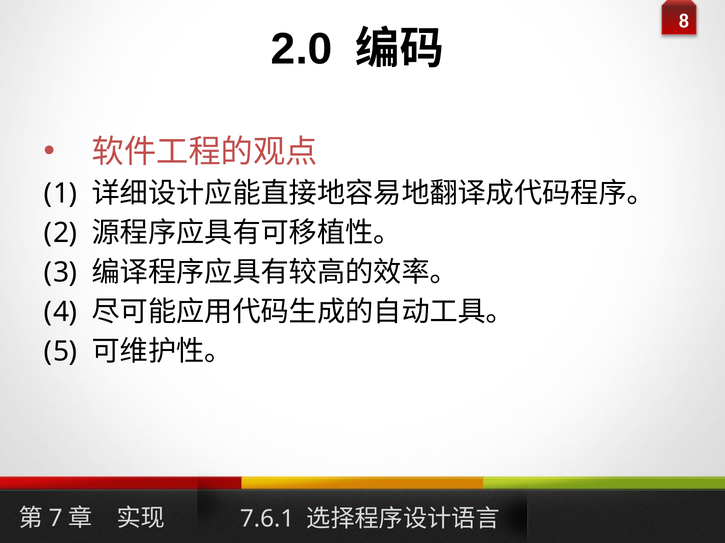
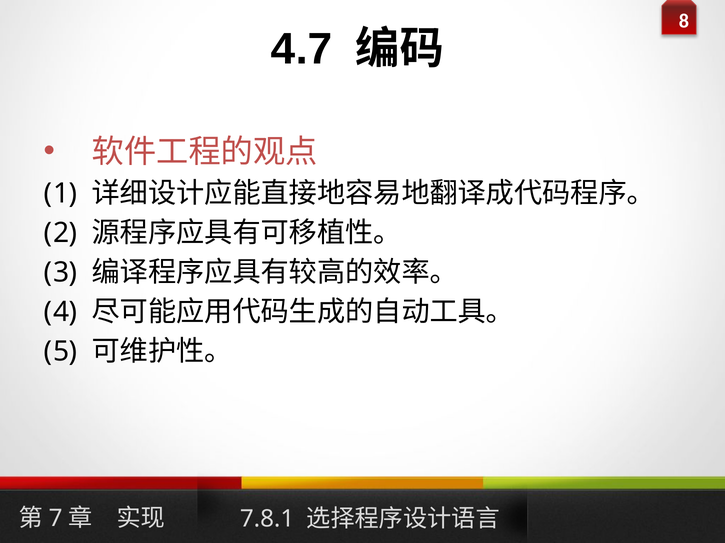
2.0: 2.0 -> 4.7
7.6.1: 7.6.1 -> 7.8.1
